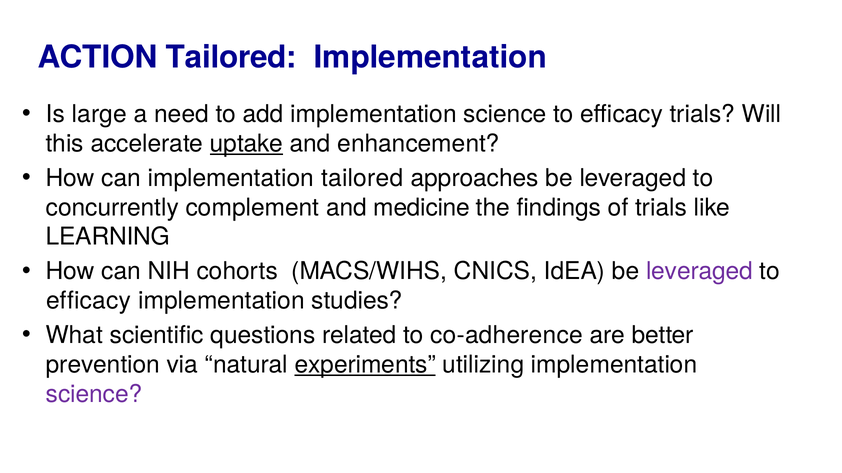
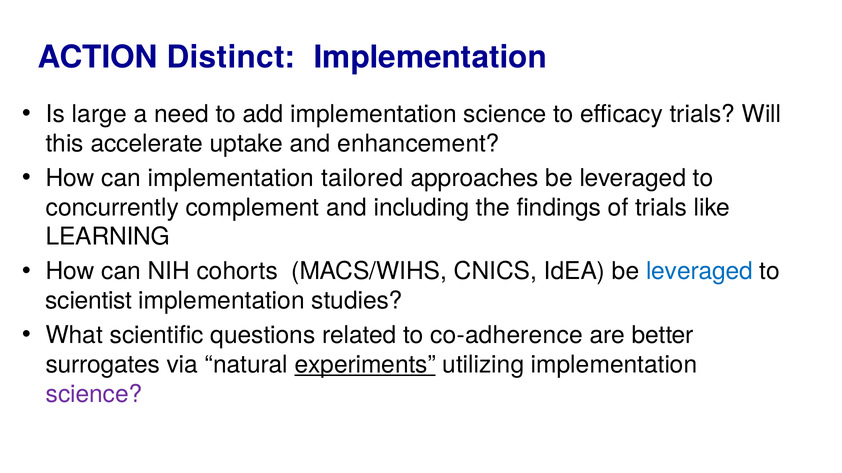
ACTION Tailored: Tailored -> Distinct
uptake underline: present -> none
medicine: medicine -> including
leveraged at (699, 272) colour: purple -> blue
efficacy at (89, 301): efficacy -> scientist
prevention: prevention -> surrogates
